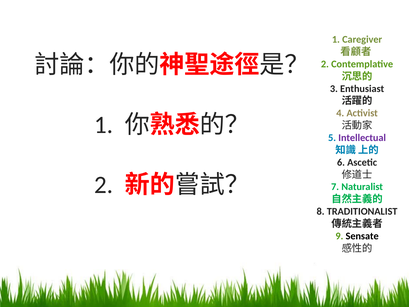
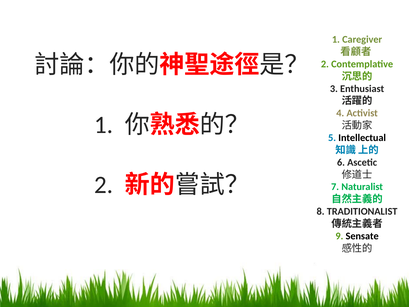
Intellectual colour: purple -> black
